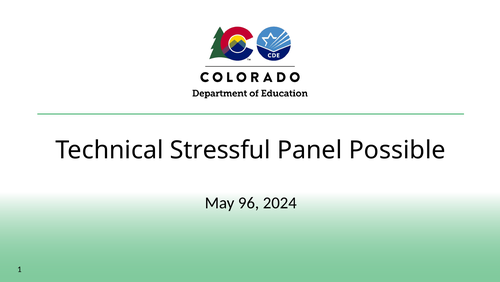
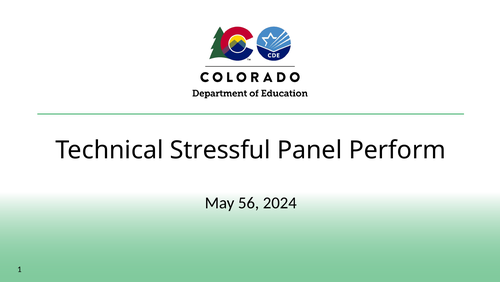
Possible: Possible -> Perform
96: 96 -> 56
